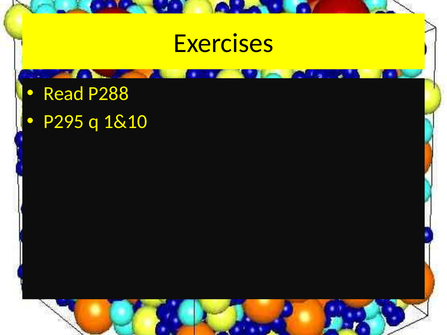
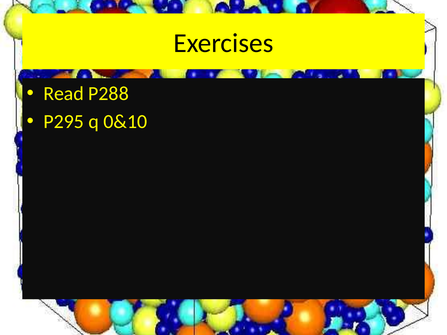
1&10: 1&10 -> 0&10
